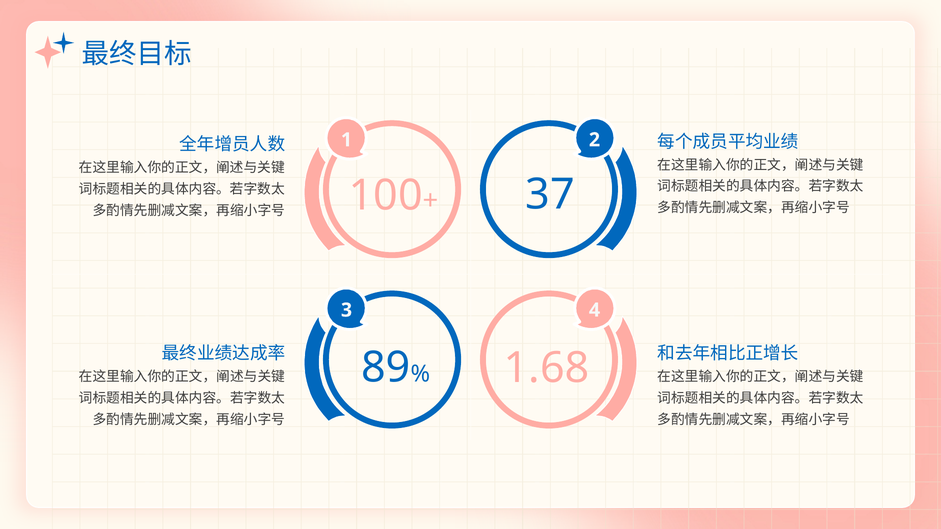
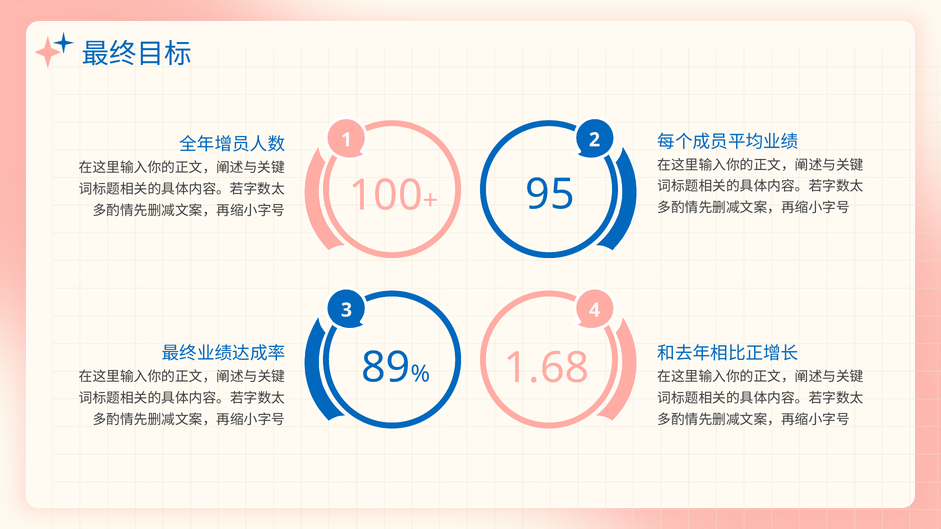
37: 37 -> 95
